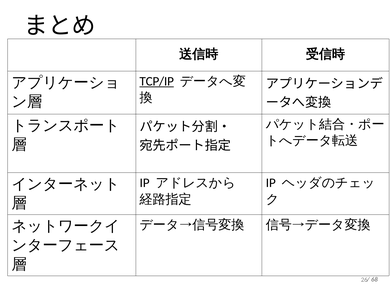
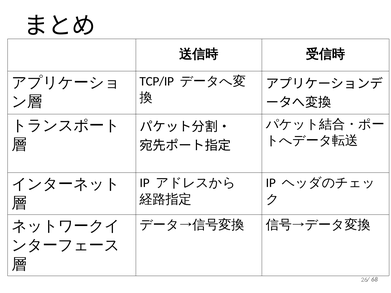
TCP/IP underline: present -> none
